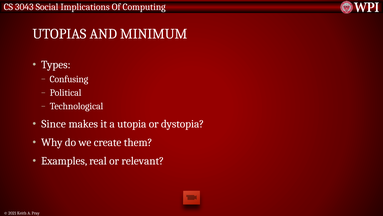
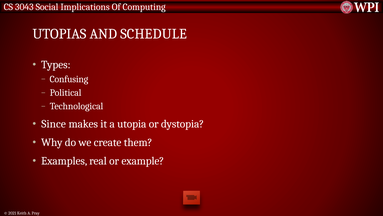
MINIMUM: MINIMUM -> SCHEDULE
relevant: relevant -> example
